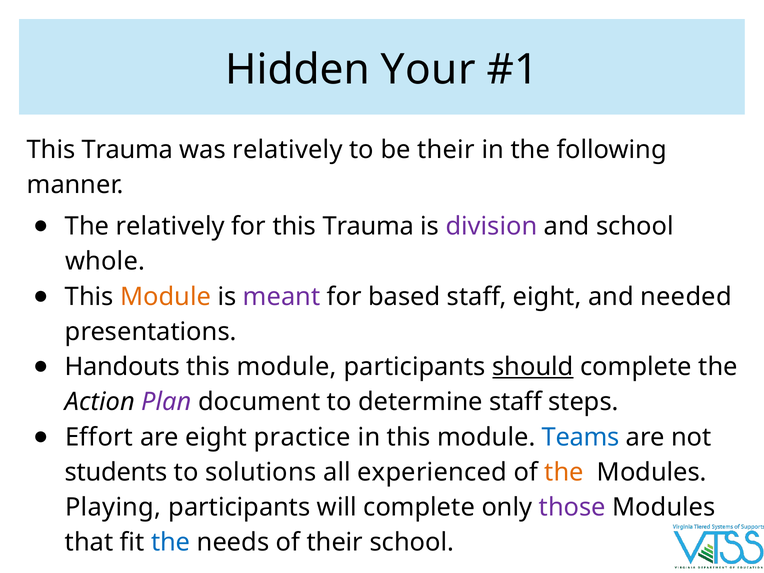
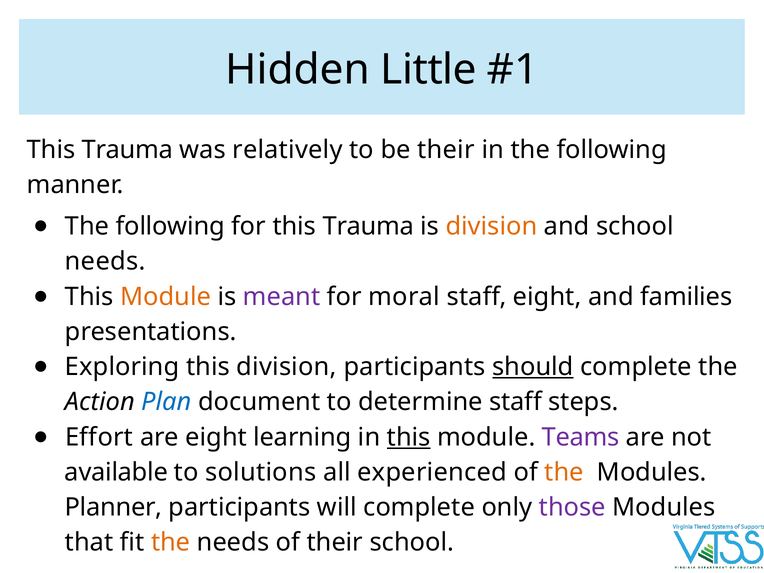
Your: Your -> Little
relatively at (170, 226): relatively -> following
division at (491, 226) colour: purple -> orange
whole at (105, 262): whole -> needs
based: based -> moral
needed: needed -> families
Handouts: Handouts -> Exploring
module at (287, 367): module -> division
Plan colour: purple -> blue
practice: practice -> learning
this at (409, 437) underline: none -> present
Teams colour: blue -> purple
students: students -> available
Playing: Playing -> Planner
the at (171, 543) colour: blue -> orange
